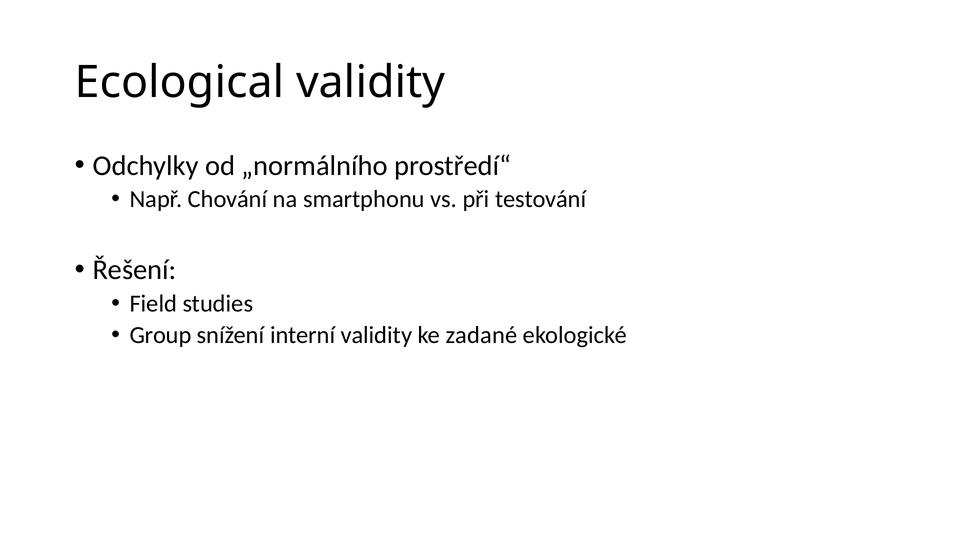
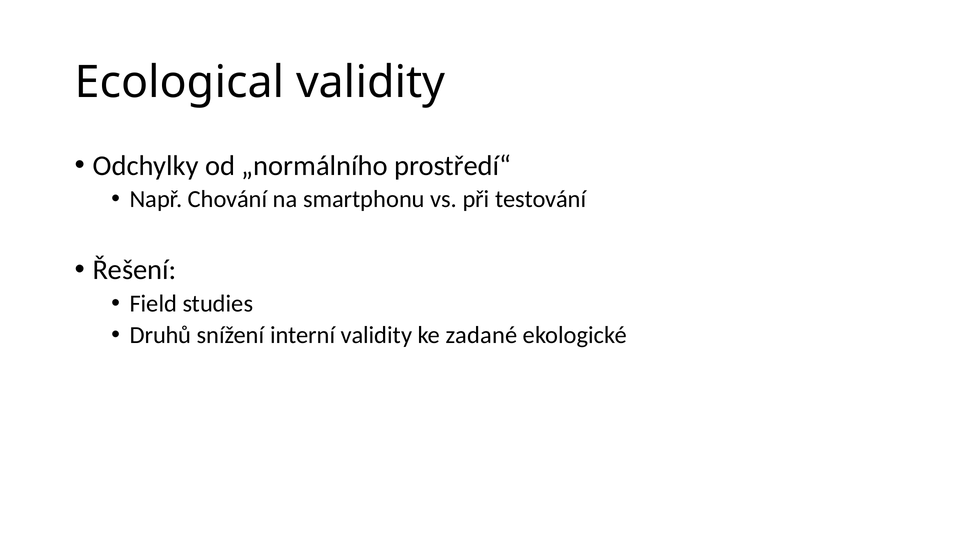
Group: Group -> Druhů
